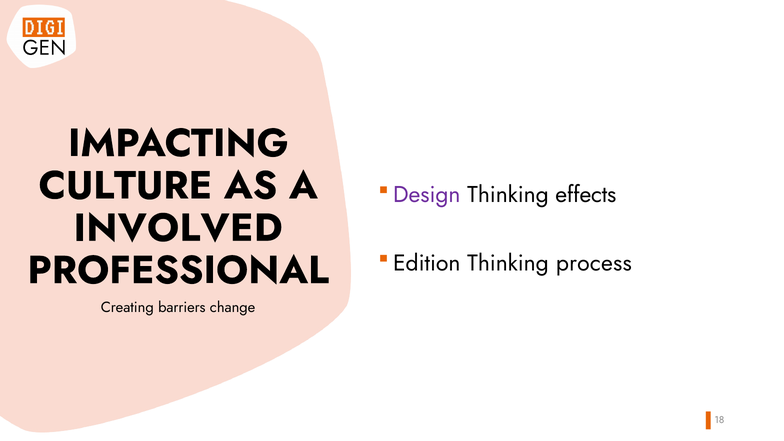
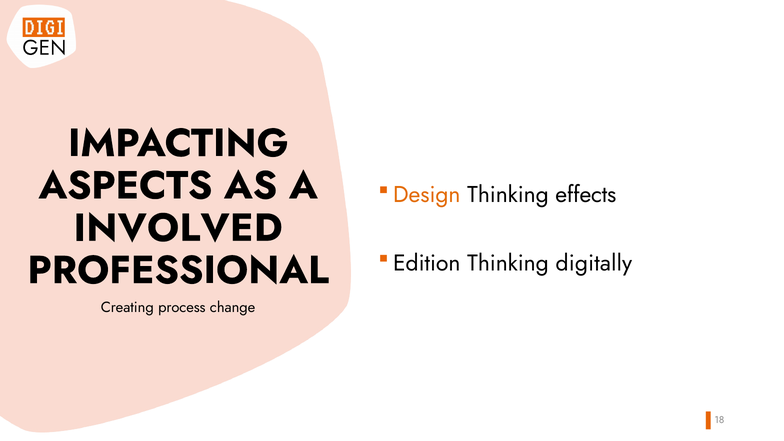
CULTURE: CULTURE -> ASPECTS
Design colour: purple -> orange
process: process -> digitally
barriers: barriers -> process
